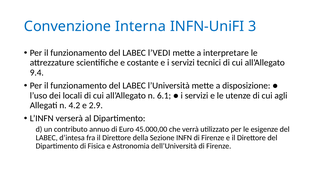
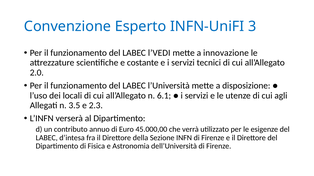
Interna: Interna -> Esperto
interpretare: interpretare -> innovazione
9.4: 9.4 -> 2.0
4.2: 4.2 -> 3.5
2.9: 2.9 -> 2.3
